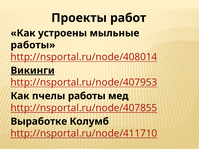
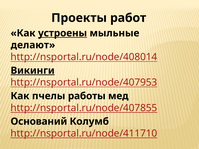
устроены underline: none -> present
работы at (33, 45): работы -> делают
Выработке: Выработке -> Оснований
